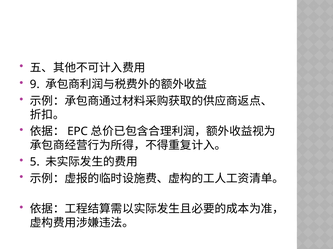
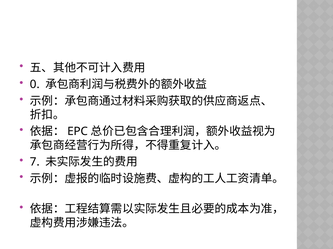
9: 9 -> 0
5: 5 -> 7
